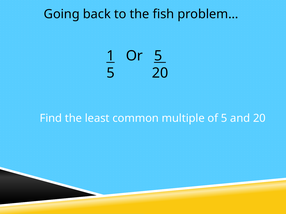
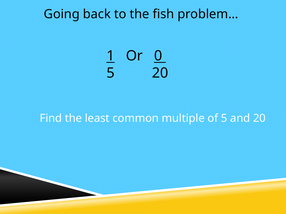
Or 5: 5 -> 0
